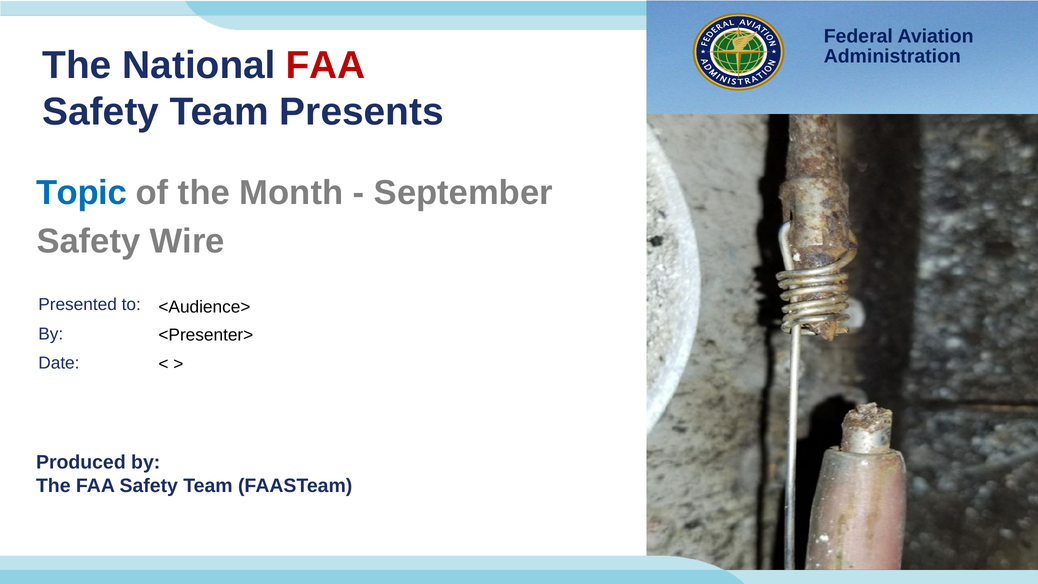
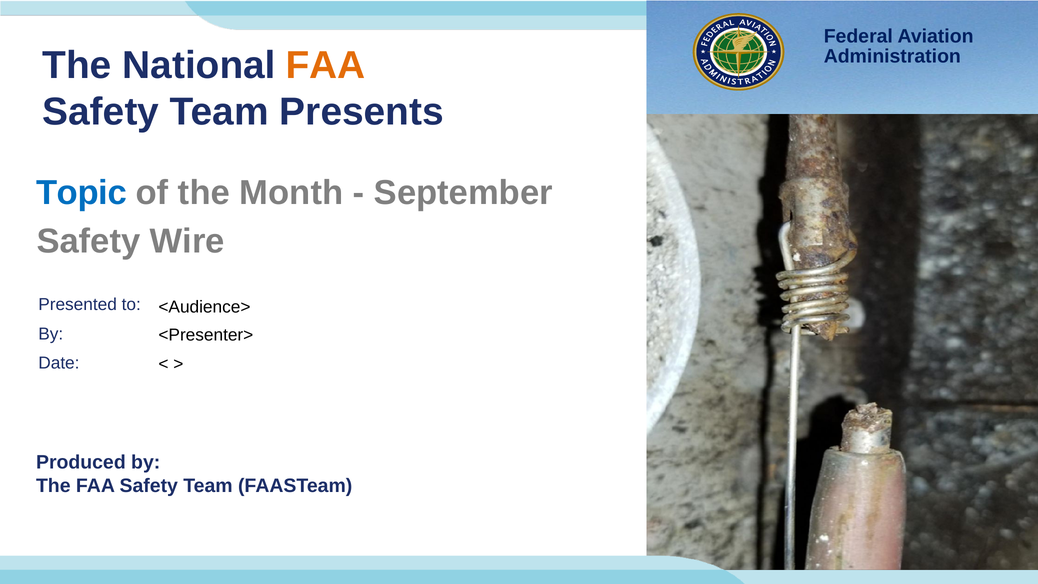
FAA at (326, 65) colour: red -> orange
